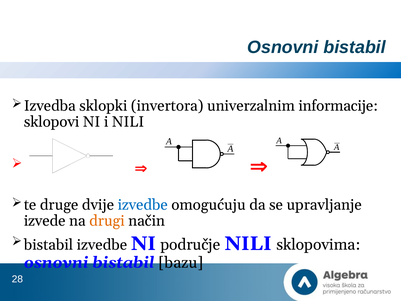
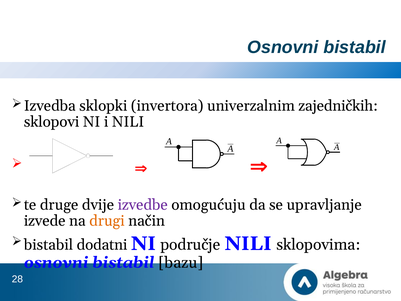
informacije: informacije -> zajedničkih
izvedbe at (143, 205) colour: blue -> purple
bistabil izvedbe: izvedbe -> dodatni
